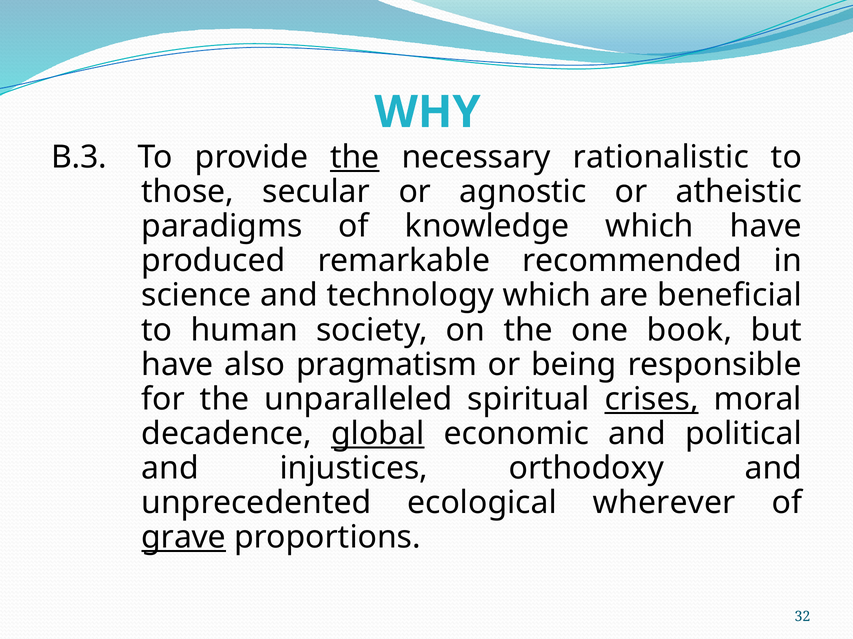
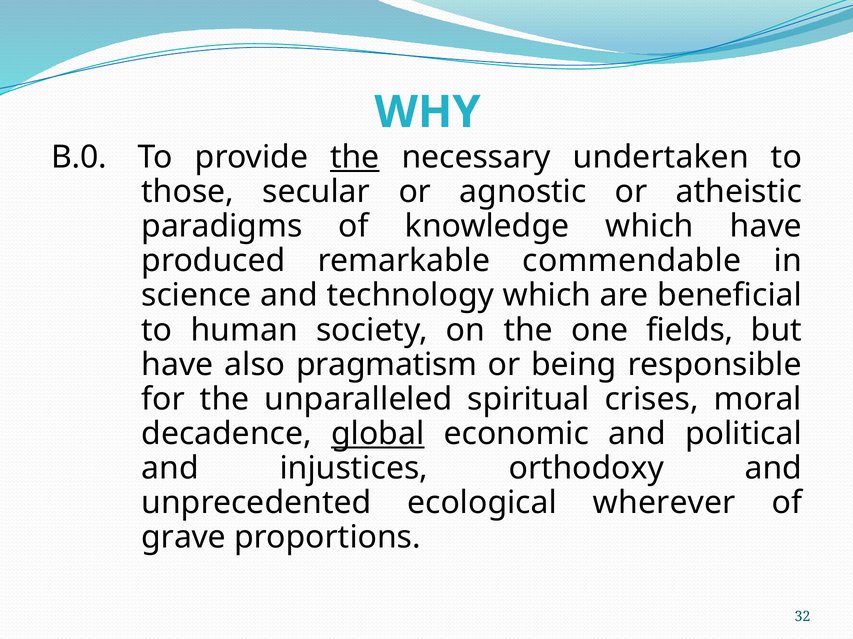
B.3: B.3 -> B.0
rationalistic: rationalistic -> undertaken
recommended: recommended -> commendable
book: book -> fields
crises underline: present -> none
grave underline: present -> none
